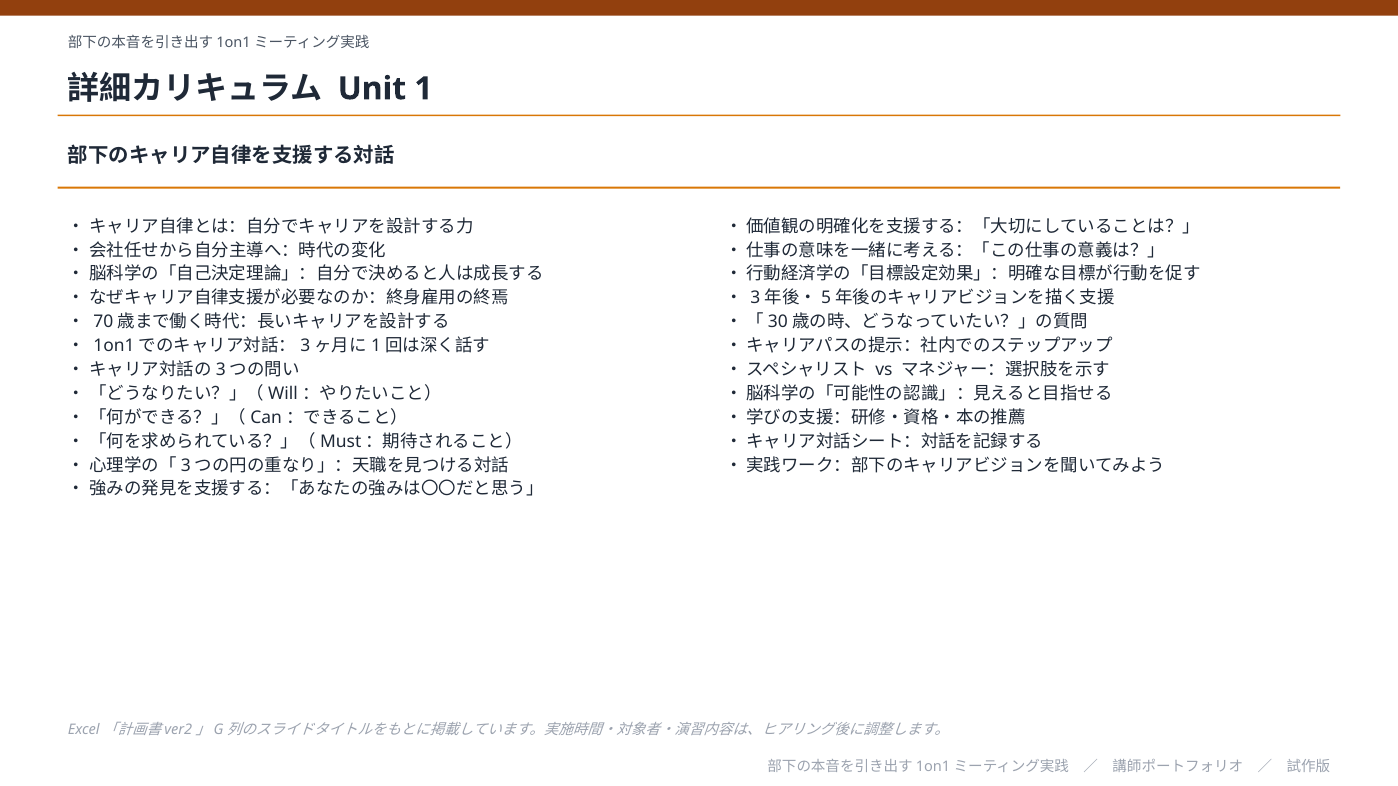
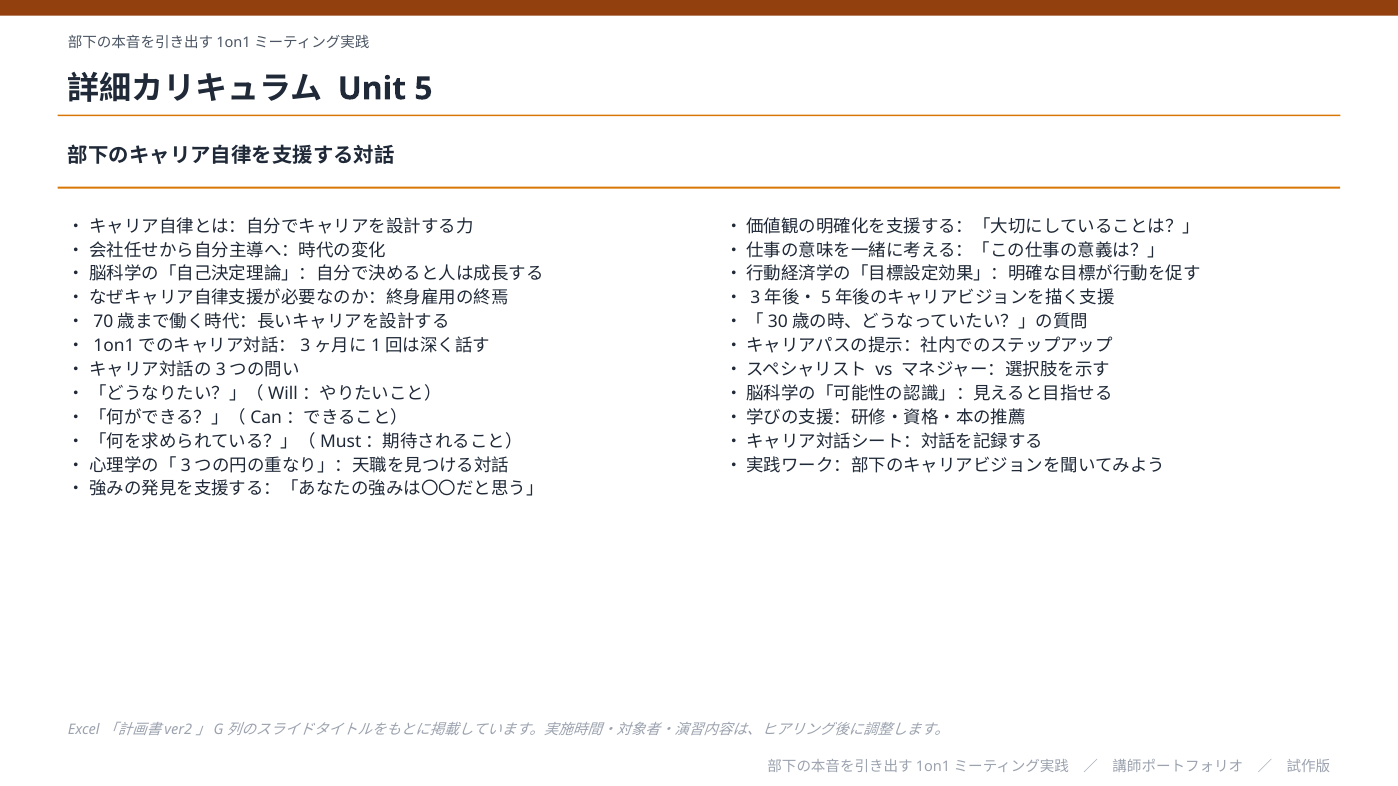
1: 1 -> 5
